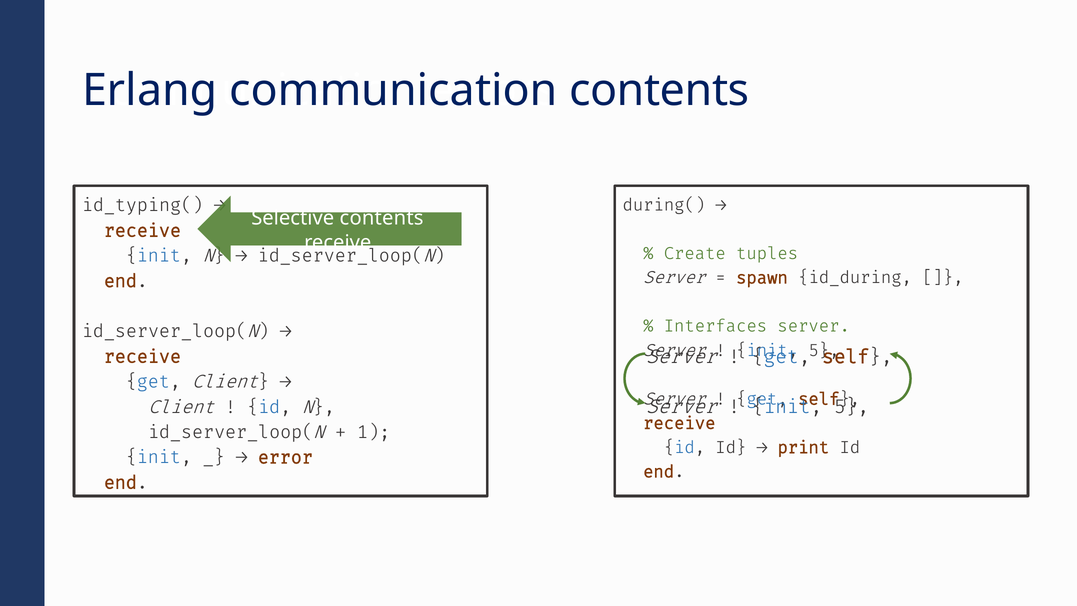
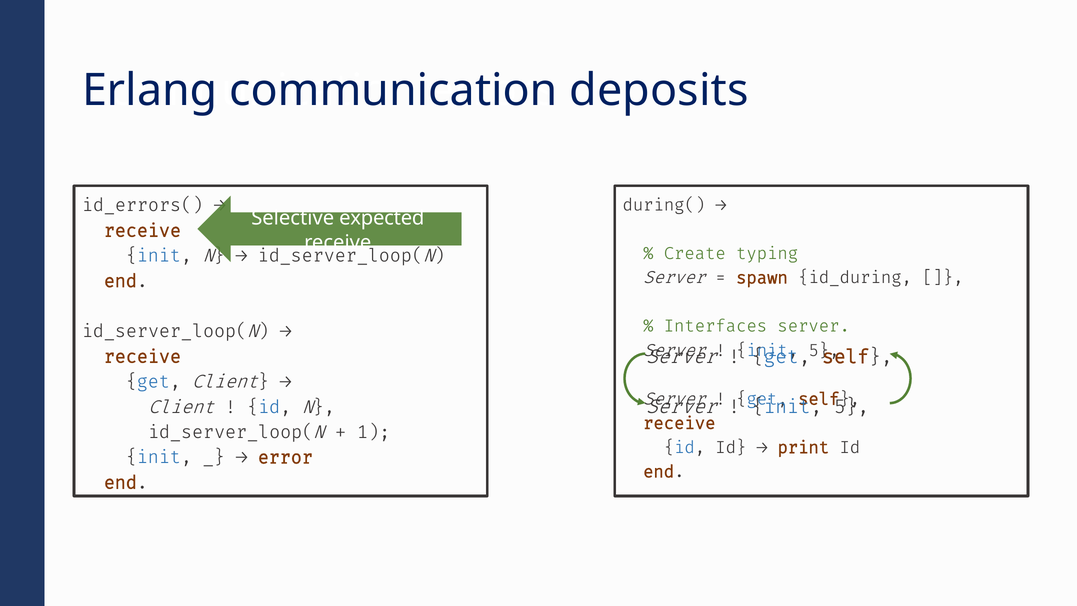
contents at (659, 90): contents -> deposits
id_typing(: id_typing( -> id_errors(
Selective contents: contents -> expected
tuples: tuples -> typing
